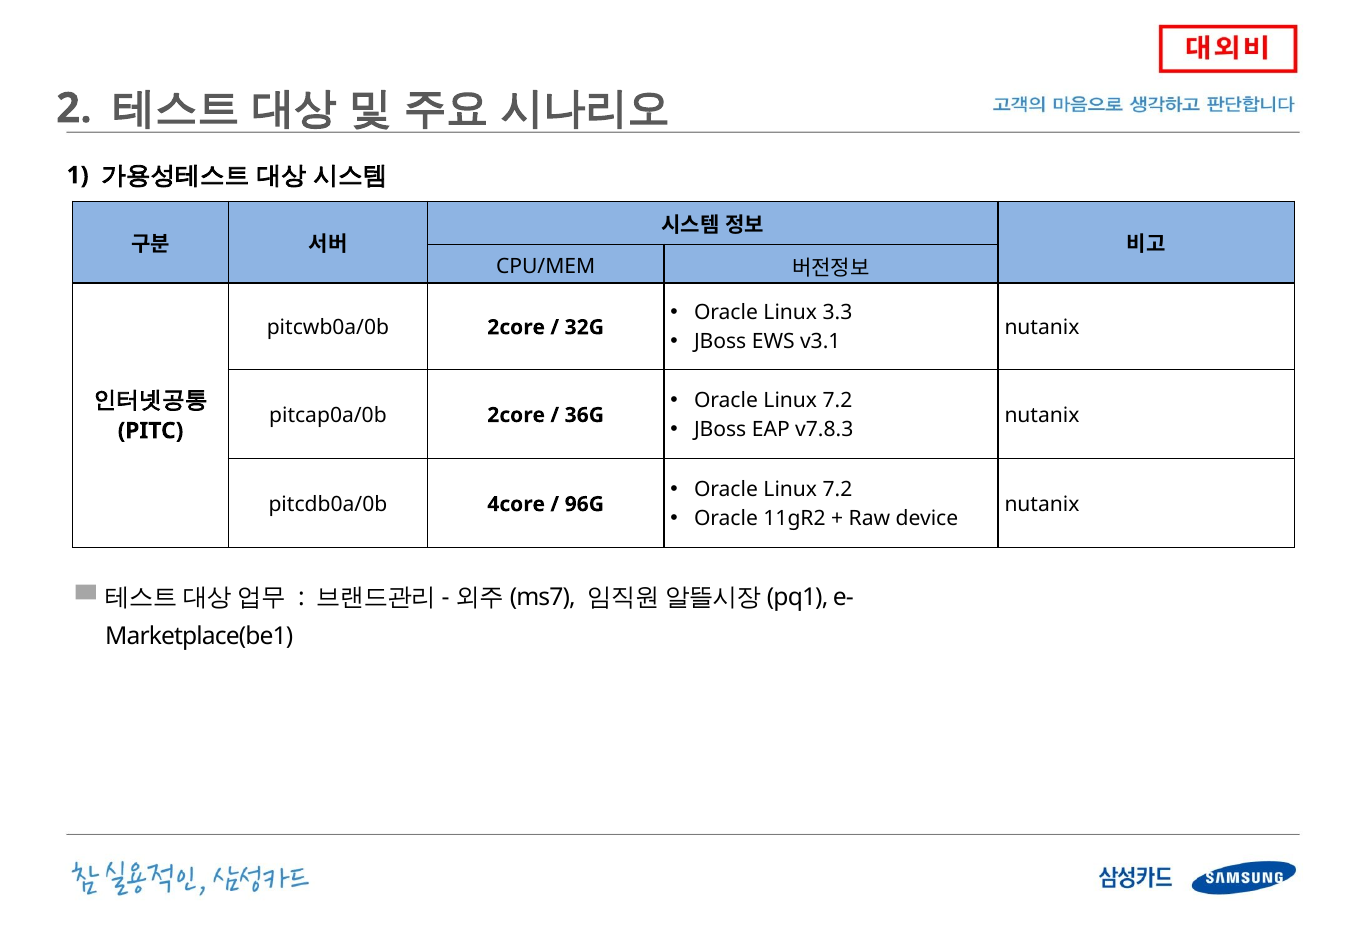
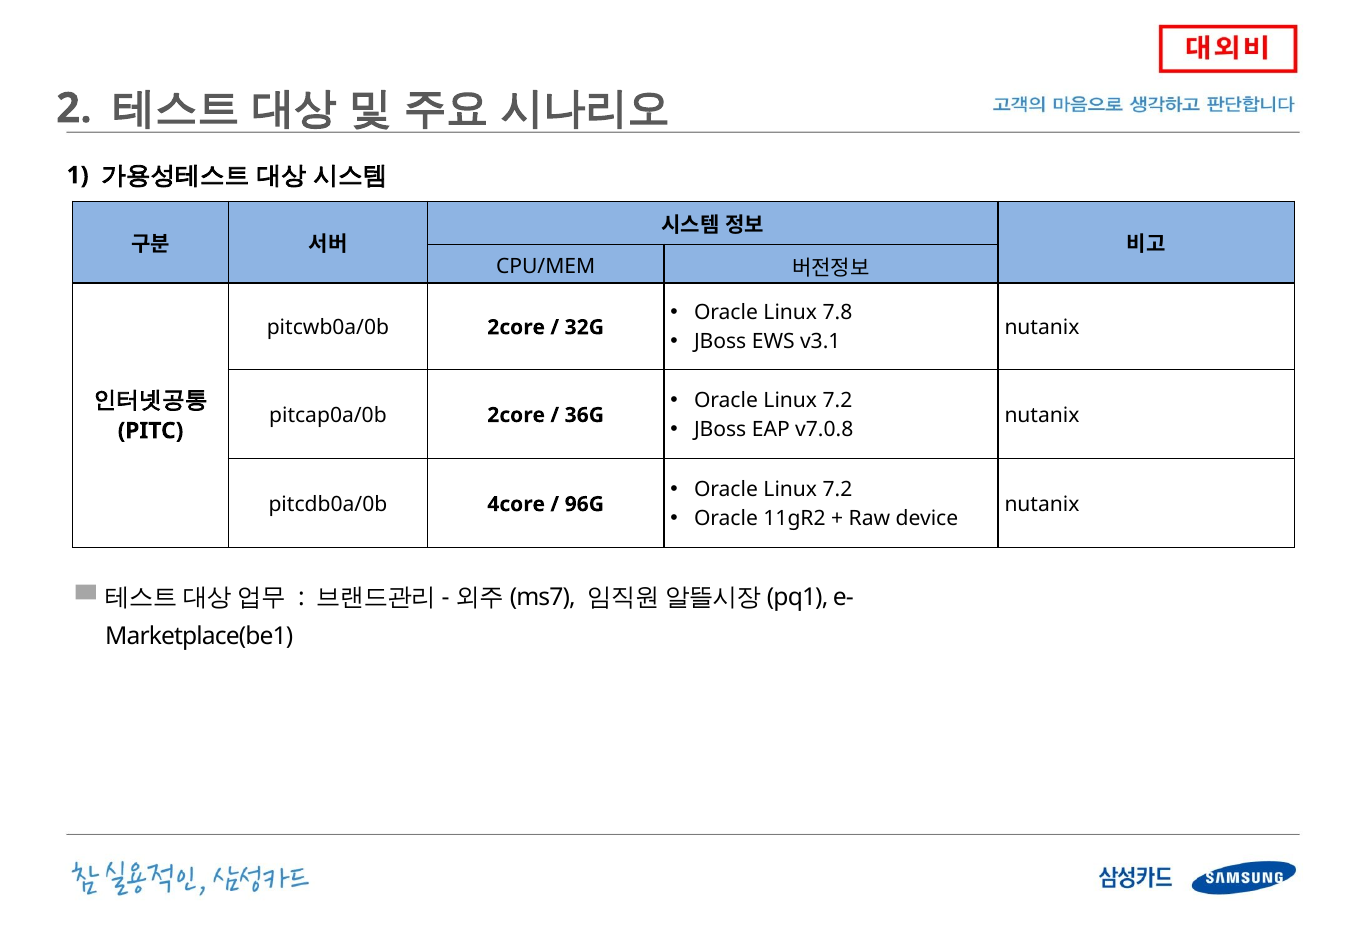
3.3: 3.3 -> 7.8
v7.8.3: v7.8.3 -> v7.0.8
